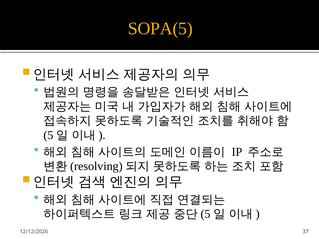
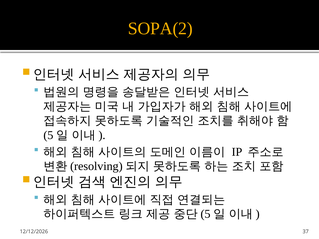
SOPA(5: SOPA(5 -> SOPA(2
